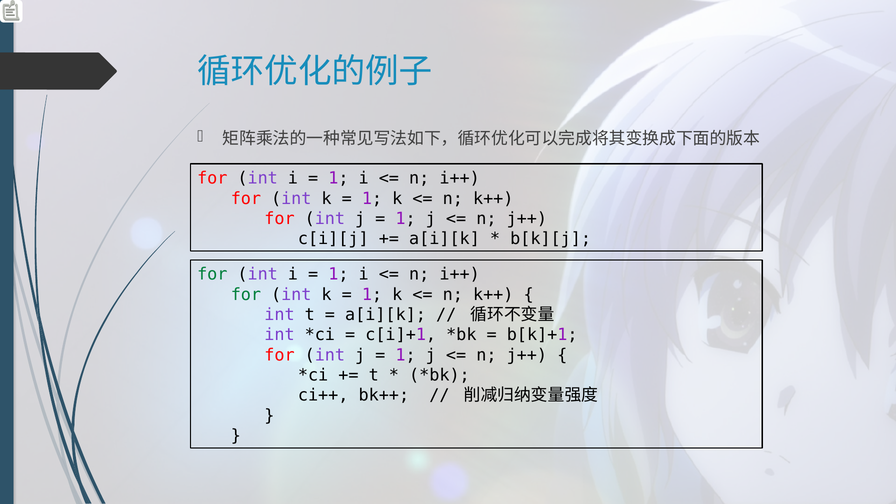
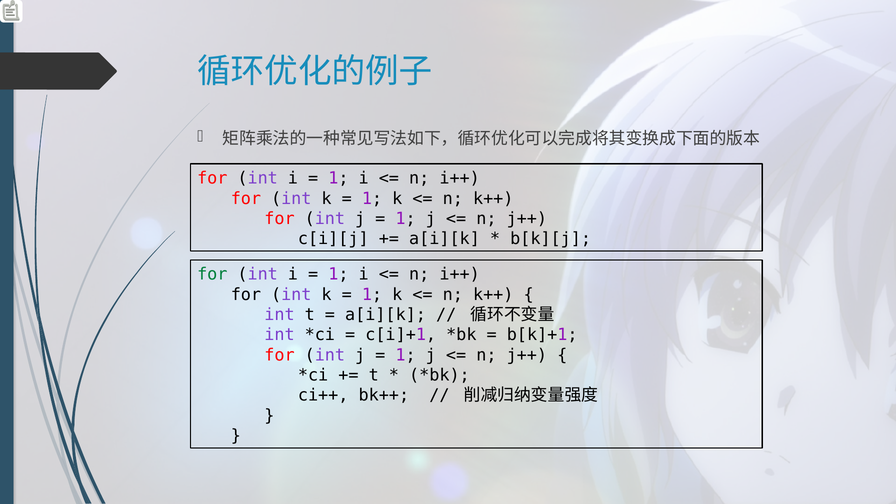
for at (246, 295) colour: green -> black
